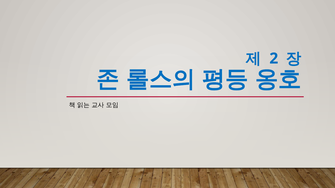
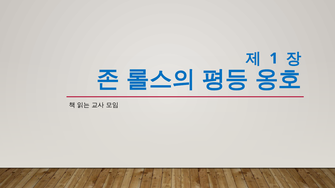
2: 2 -> 1
